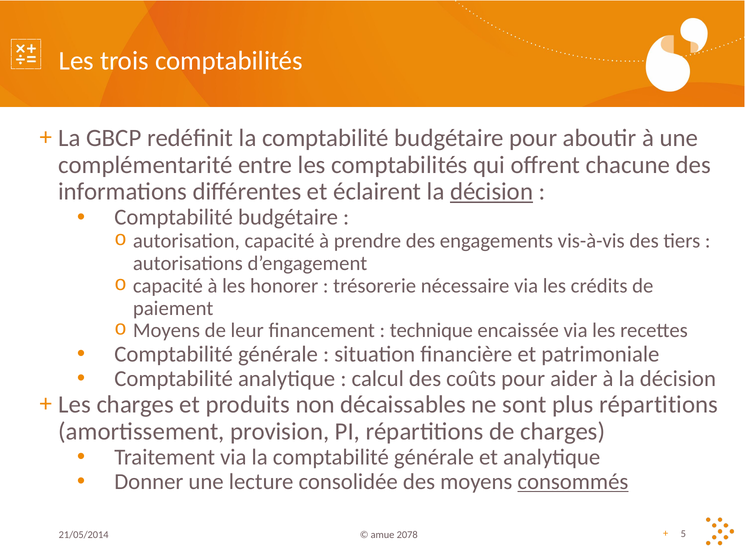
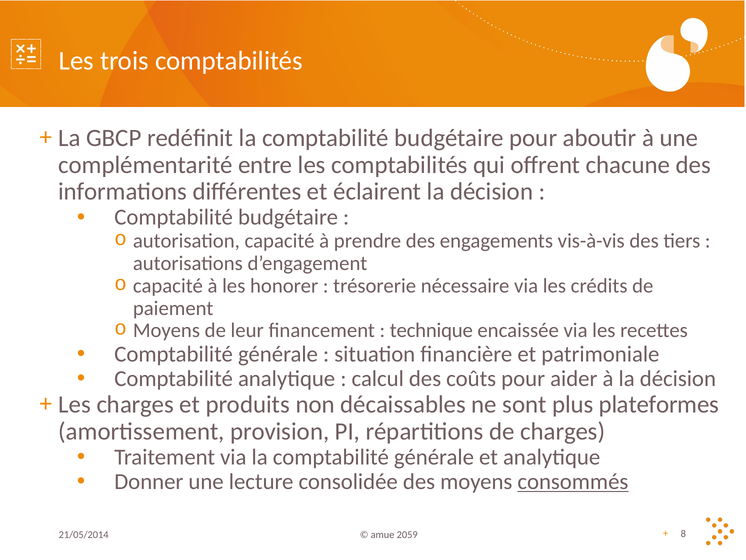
décision at (492, 192) underline: present -> none
plus répartitions: répartitions -> plateformes
2078: 2078 -> 2059
5: 5 -> 8
